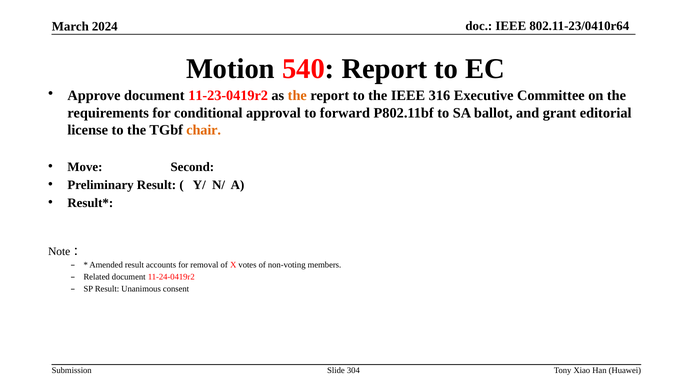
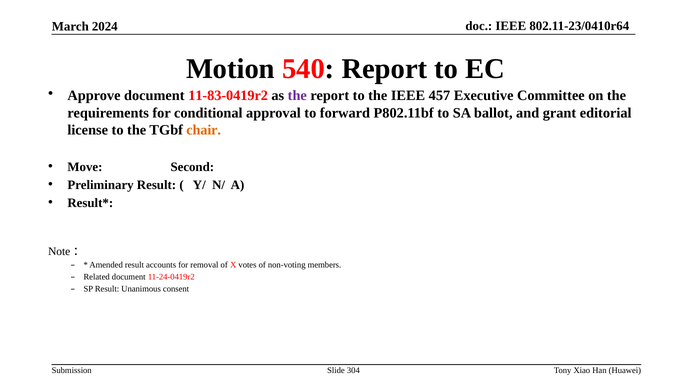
11-23-0419r2: 11-23-0419r2 -> 11-83-0419r2
the at (297, 96) colour: orange -> purple
316: 316 -> 457
